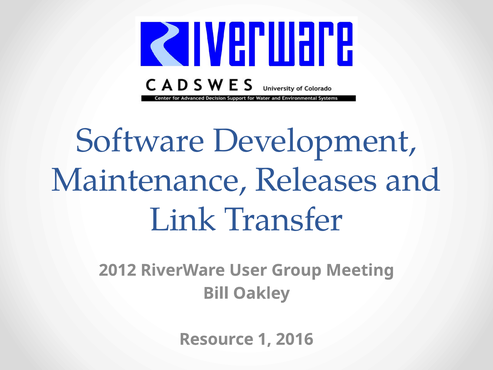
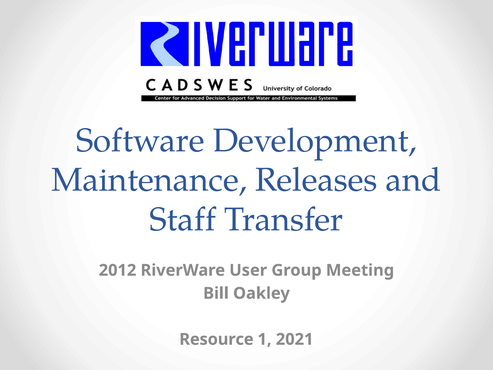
Link: Link -> Staff
2016: 2016 -> 2021
